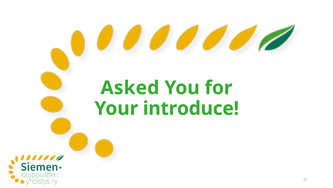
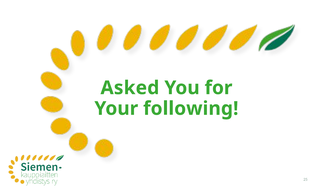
introduce: introduce -> following
